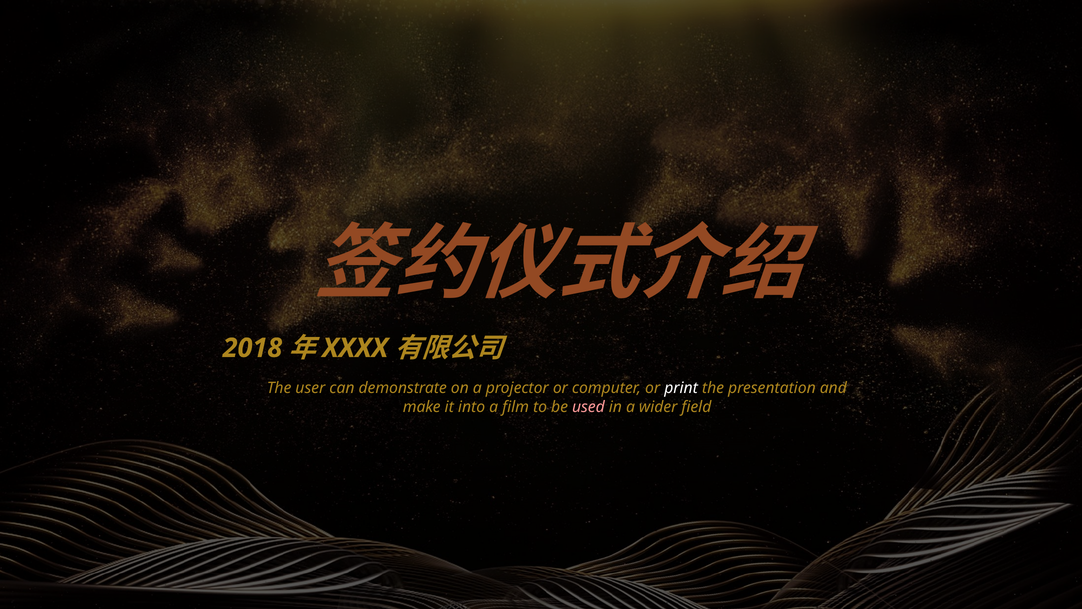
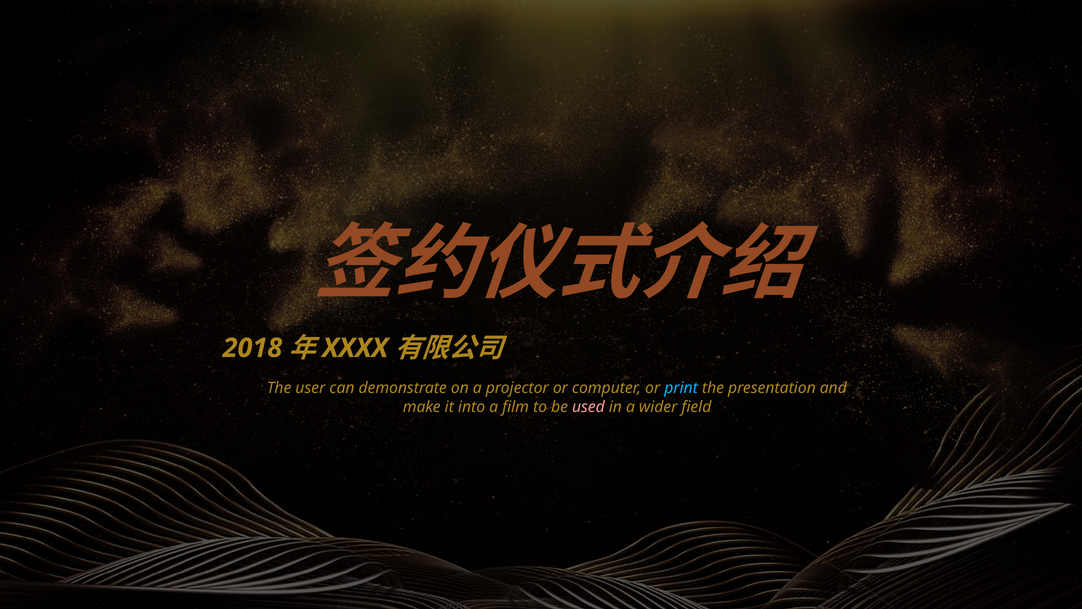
print colour: white -> light blue
